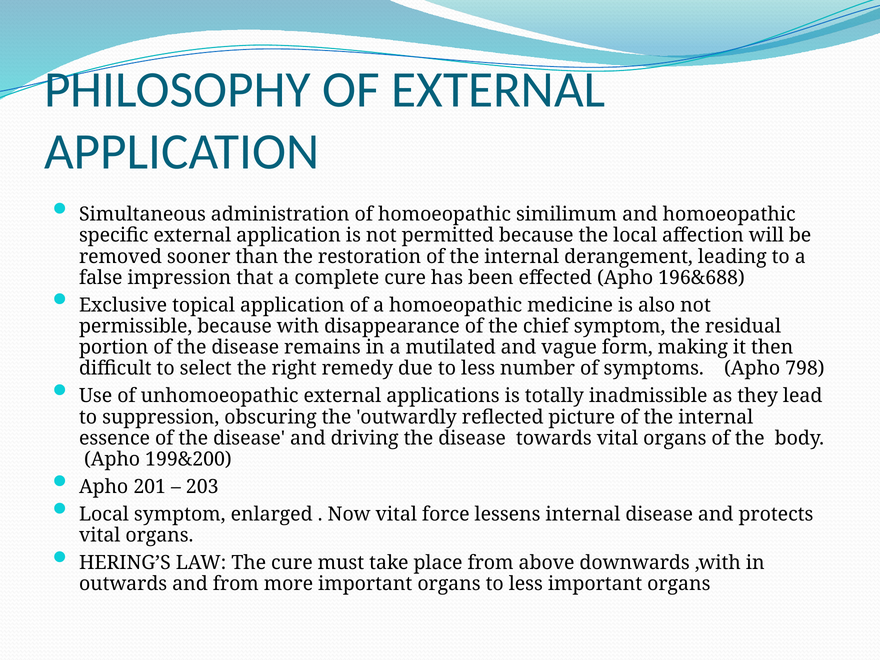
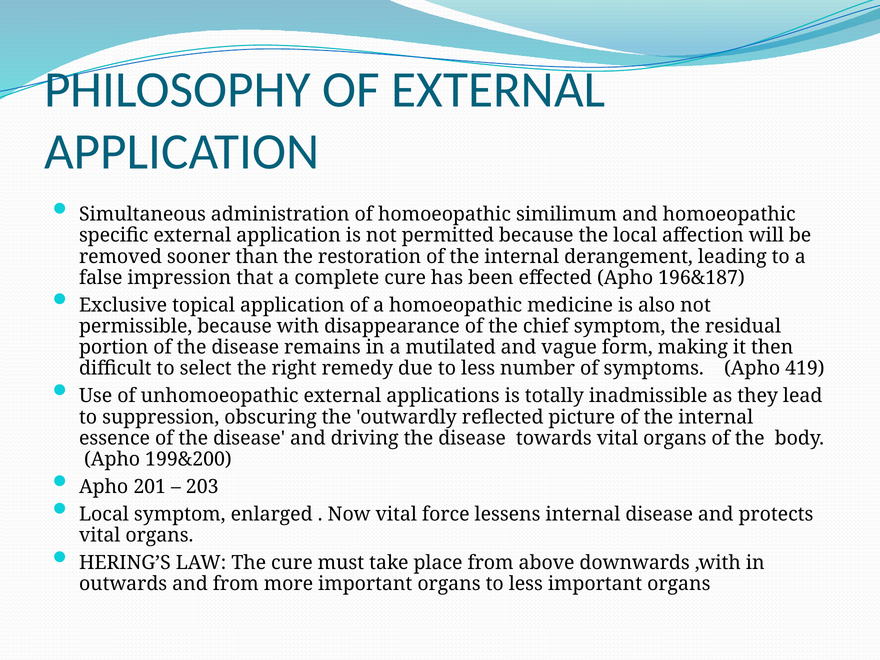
196&688: 196&688 -> 196&187
798: 798 -> 419
